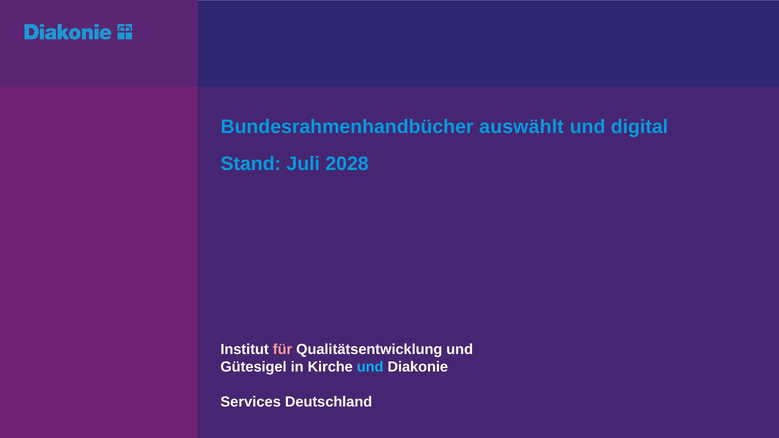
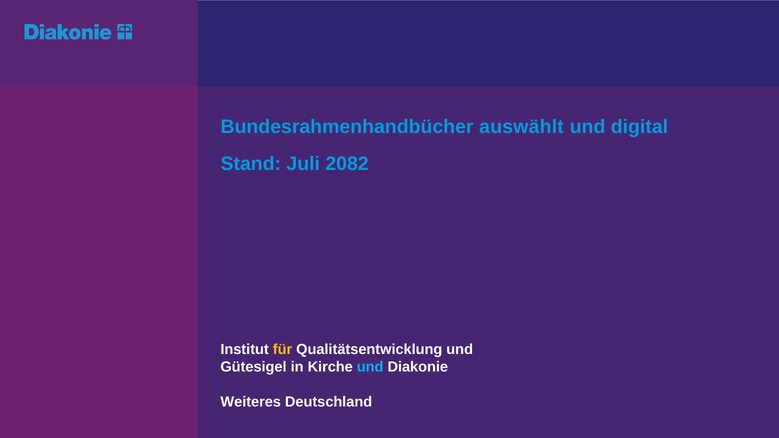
2028: 2028 -> 2082
für colour: pink -> yellow
Services: Services -> Weiteres
